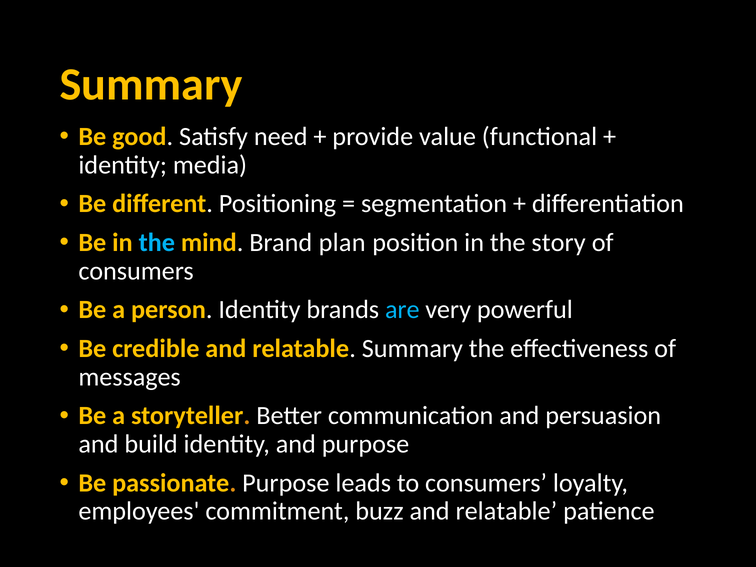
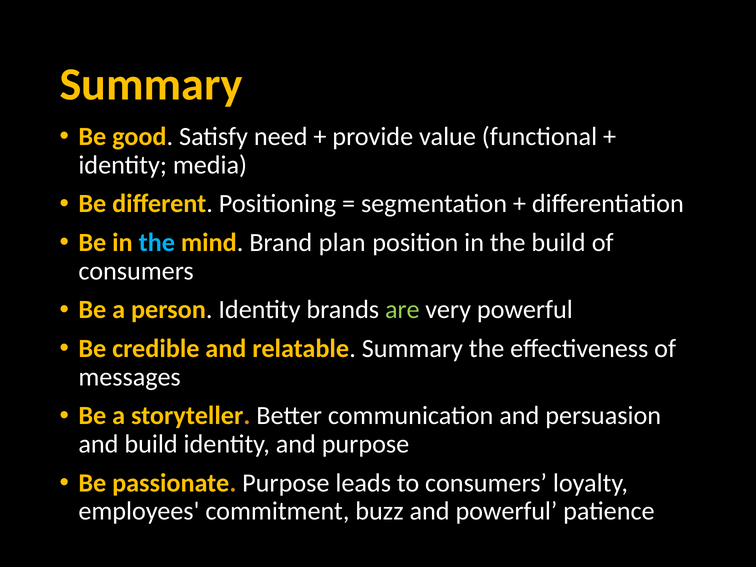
the story: story -> build
are colour: light blue -> light green
buzz and relatable: relatable -> powerful
